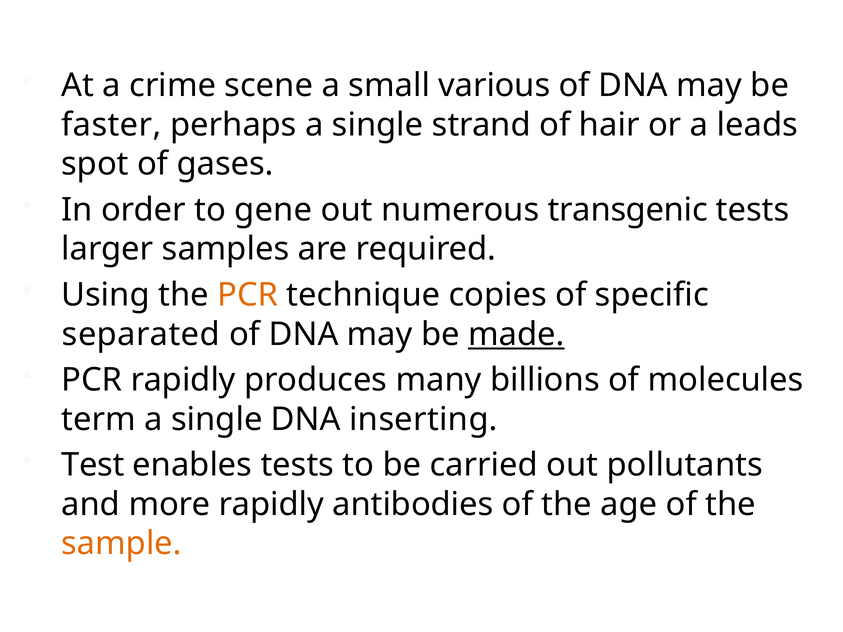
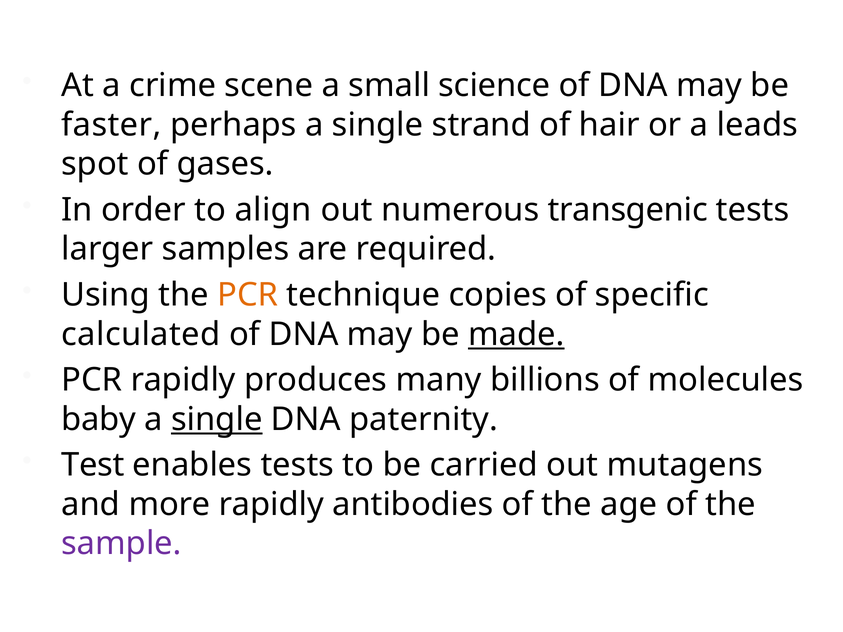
various: various -> science
gene: gene -> align
separated: separated -> calculated
term: term -> baby
single at (217, 419) underline: none -> present
inserting: inserting -> paternity
pollutants: pollutants -> mutagens
sample colour: orange -> purple
